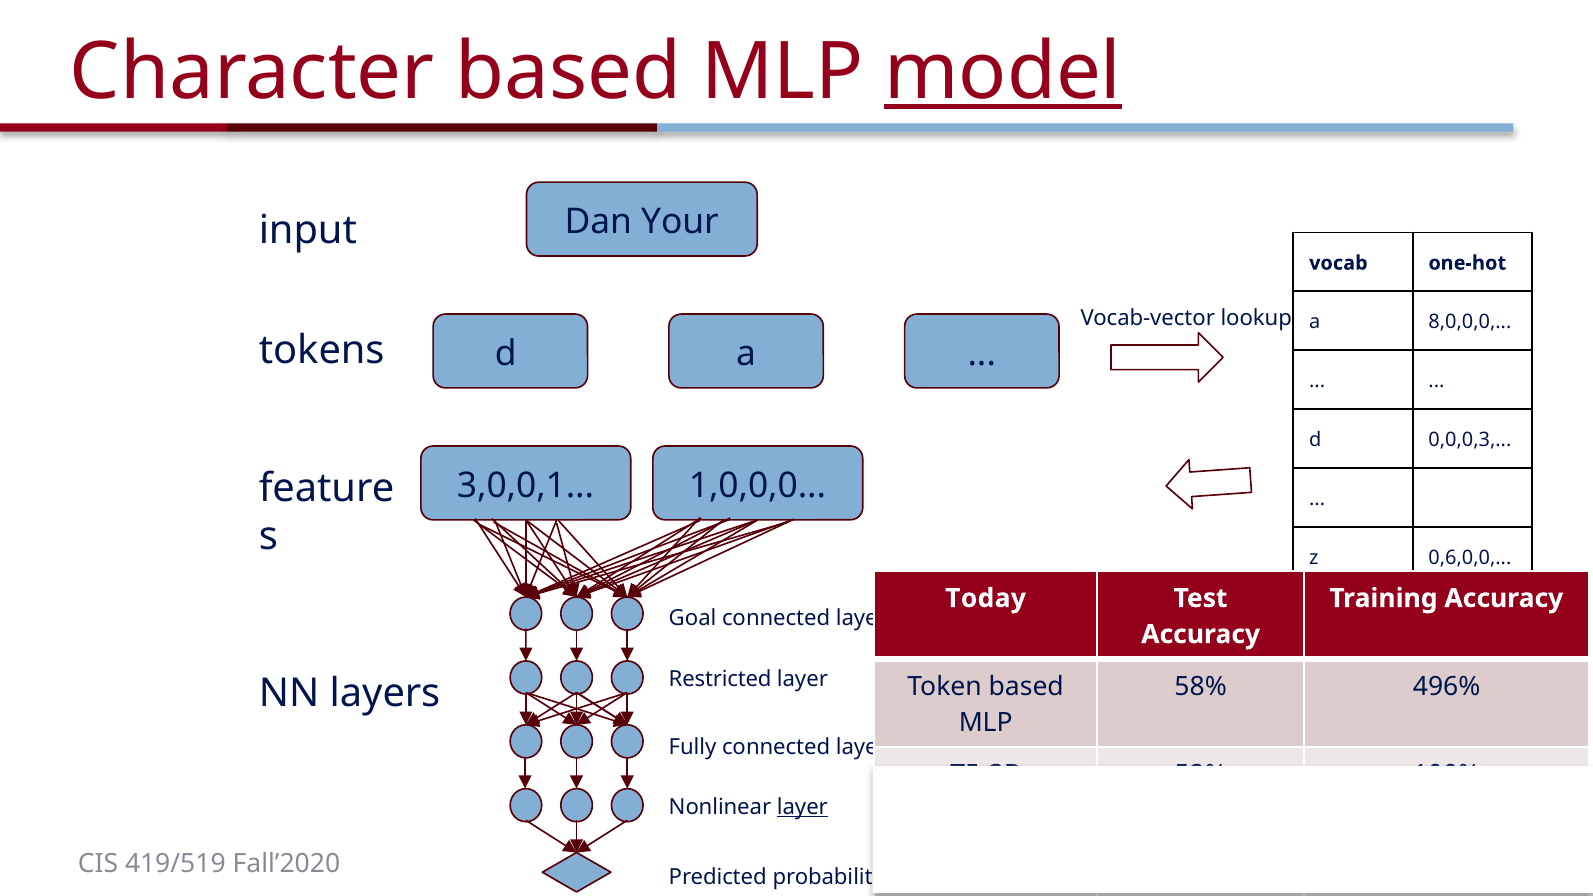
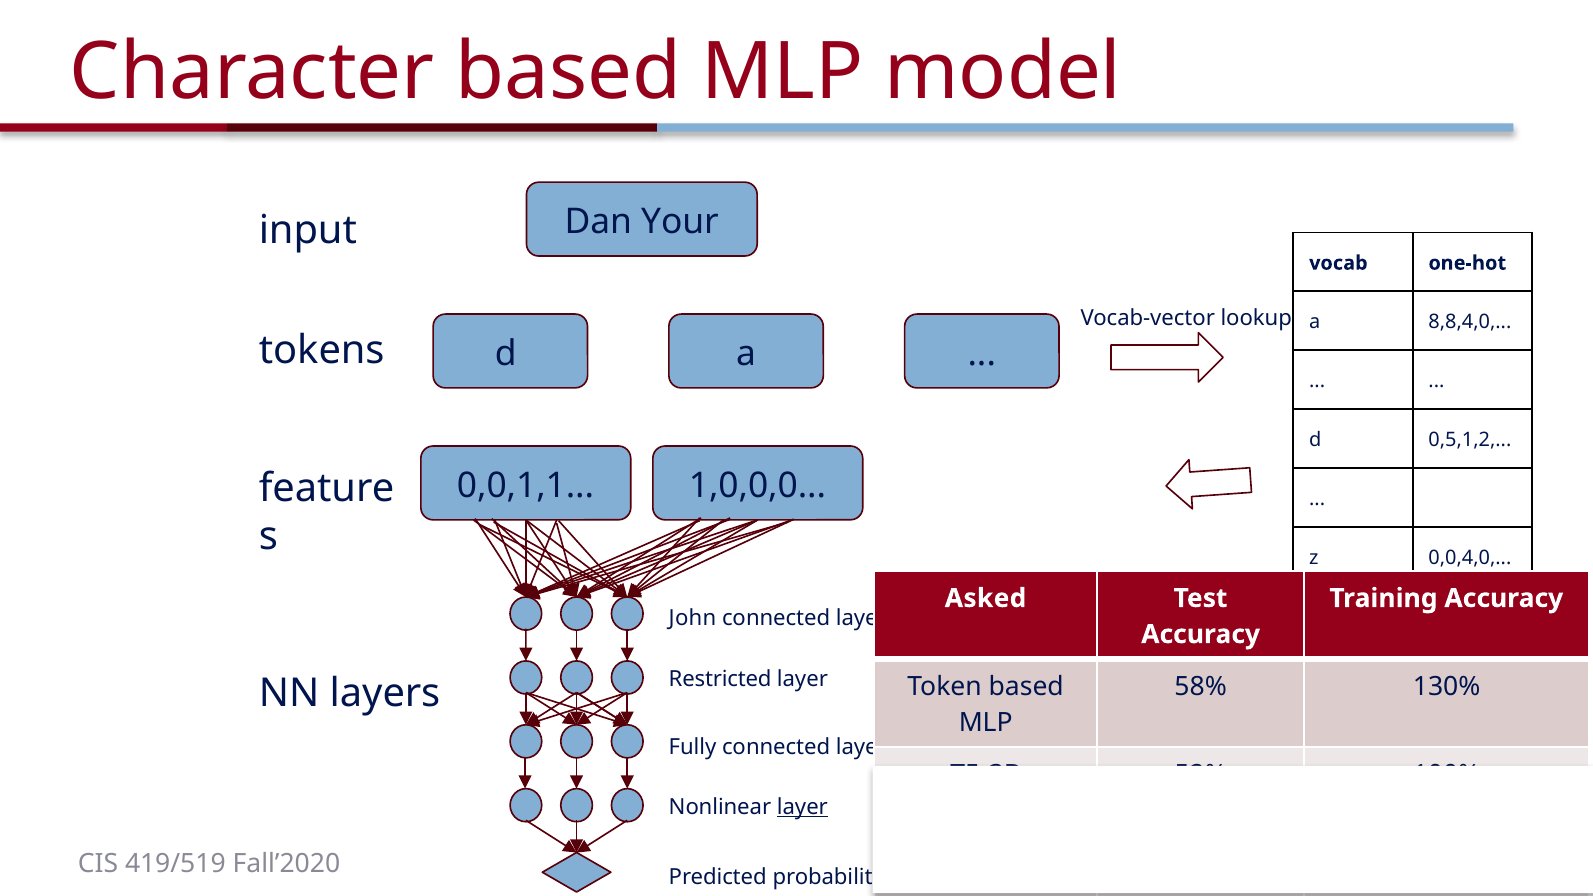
model underline: present -> none
8,0,0,0: 8,0,0,0 -> 8,8,4,0
0,0,0,3: 0,0,0,3 -> 0,5,1,2
3,0,0,1: 3,0,0,1 -> 0,0,1,1
0,6,0,0: 0,6,0,0 -> 0,0,4,0
Today: Today -> Asked
Goal: Goal -> John
496%: 496% -> 130%
